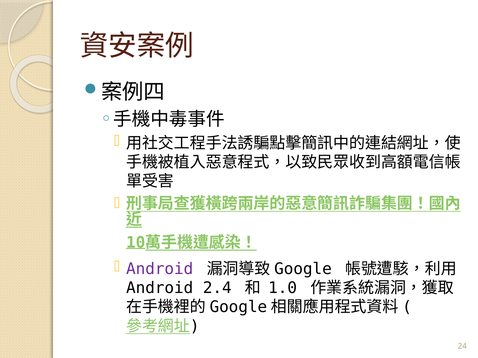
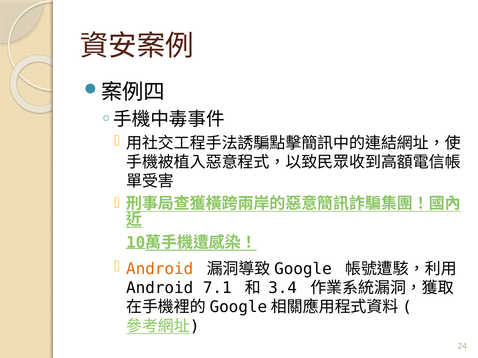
Android at (160, 269) colour: purple -> orange
2.4: 2.4 -> 7.1
1.0: 1.0 -> 3.4
